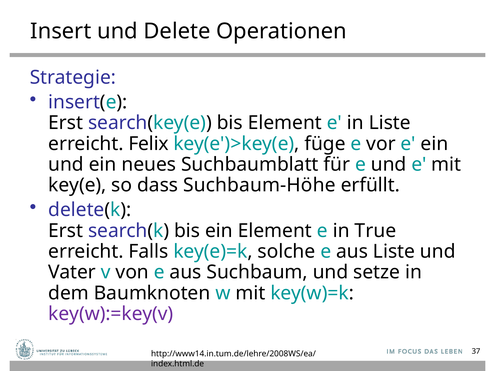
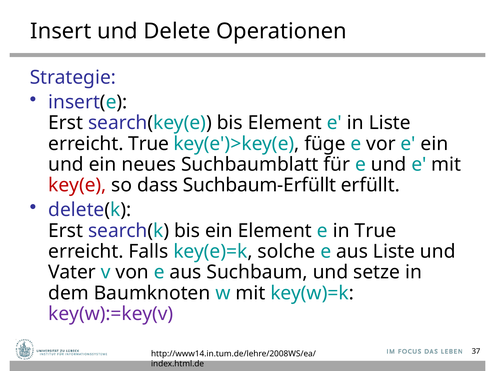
erreicht Felix: Felix -> True
key(e colour: black -> red
Suchbaum-Höhe: Suchbaum-Höhe -> Suchbaum-Erfüllt
